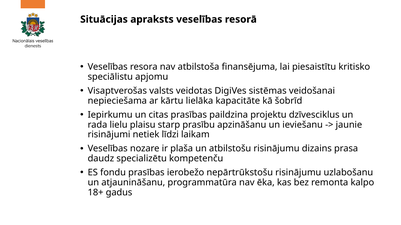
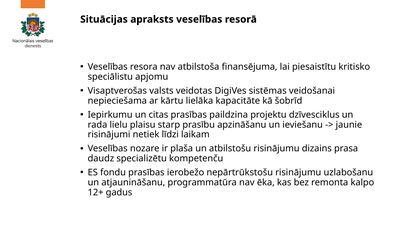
18+: 18+ -> 12+
